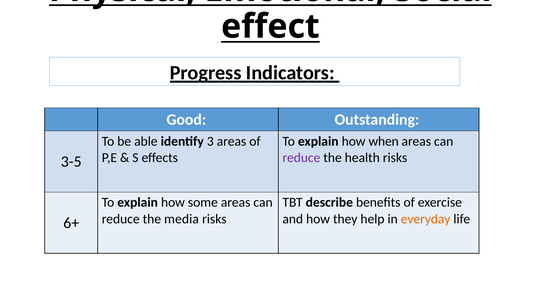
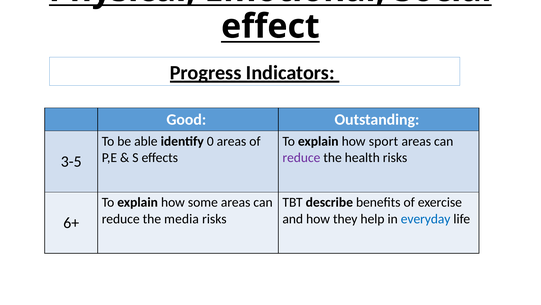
3: 3 -> 0
when: when -> sport
everyday colour: orange -> blue
